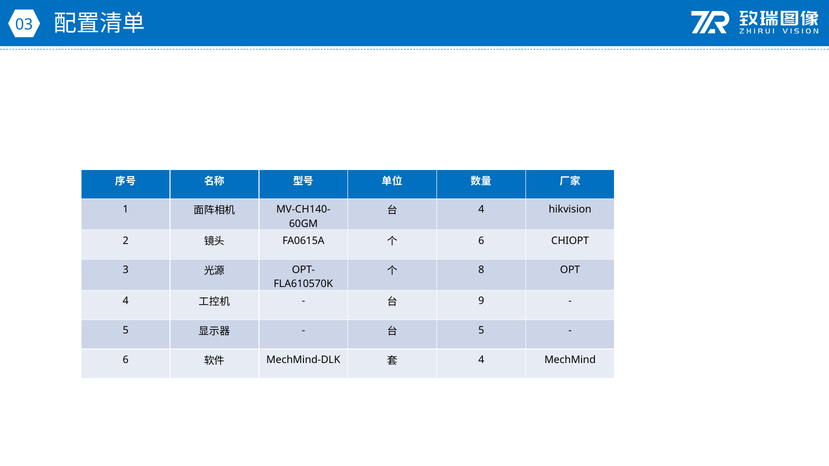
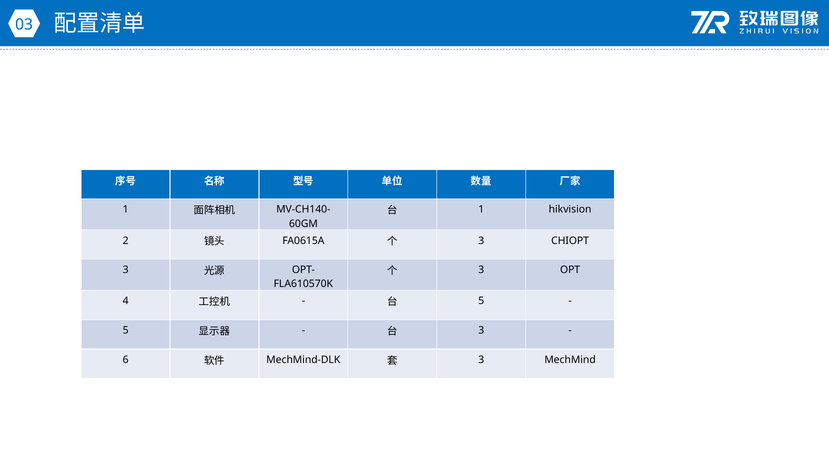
4 at (481, 210): 4 -> 1
6 at (481, 241): 6 -> 3
8 at (481, 270): 8 -> 3
9 at (481, 301): 9 -> 5
5 at (481, 331): 5 -> 3
4 at (481, 360): 4 -> 3
